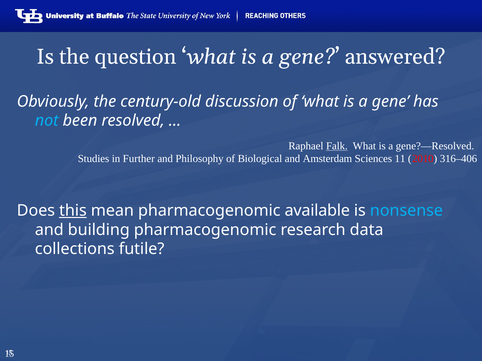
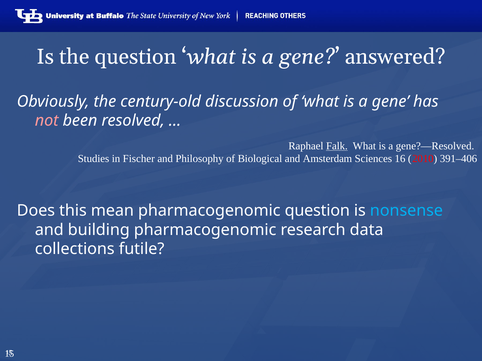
not colour: light blue -> pink
Further: Further -> Fischer
11: 11 -> 16
316–406: 316–406 -> 391–406
this underline: present -> none
pharmacogenomic available: available -> question
